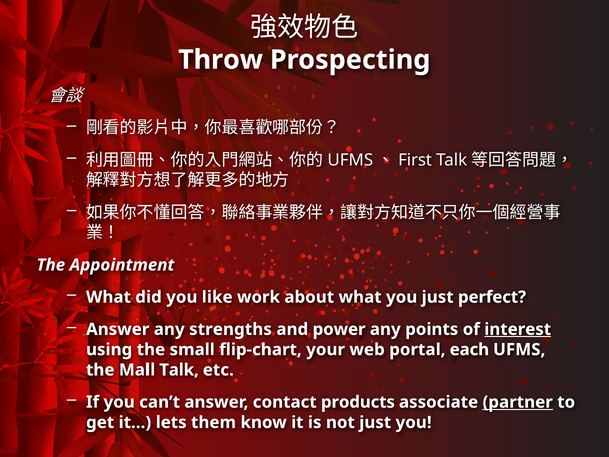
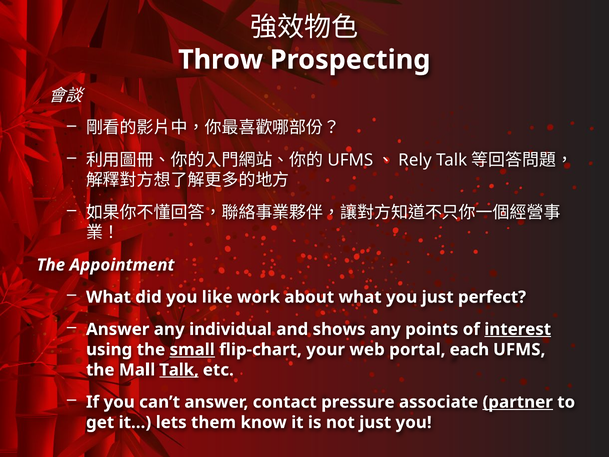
First: First -> Rely
strengths: strengths -> individual
power: power -> shows
small underline: none -> present
Talk at (179, 370) underline: none -> present
products: products -> pressure
